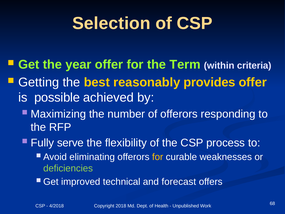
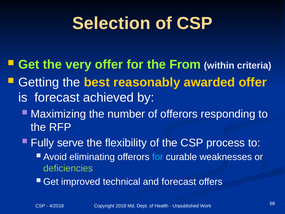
year: year -> very
Term: Term -> From
provides: provides -> awarded
is possible: possible -> forecast
for at (158, 157) colour: yellow -> light blue
